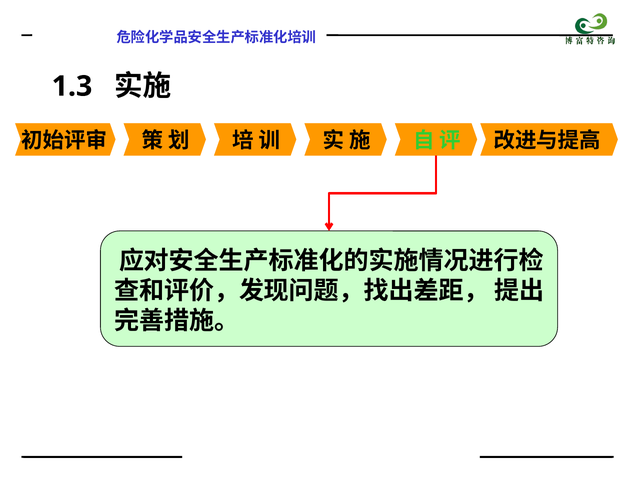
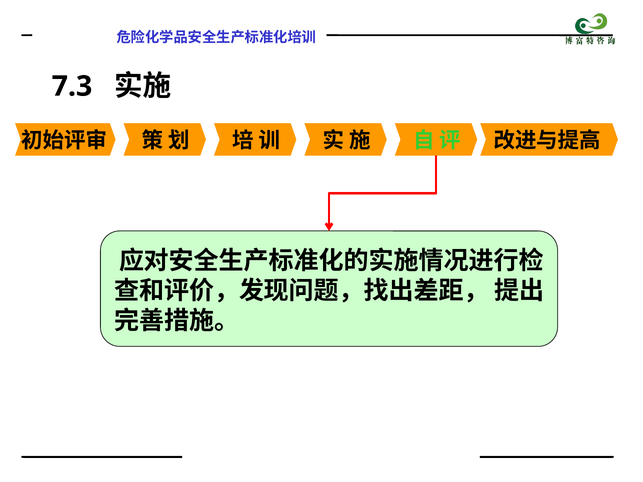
1.3: 1.3 -> 7.3
